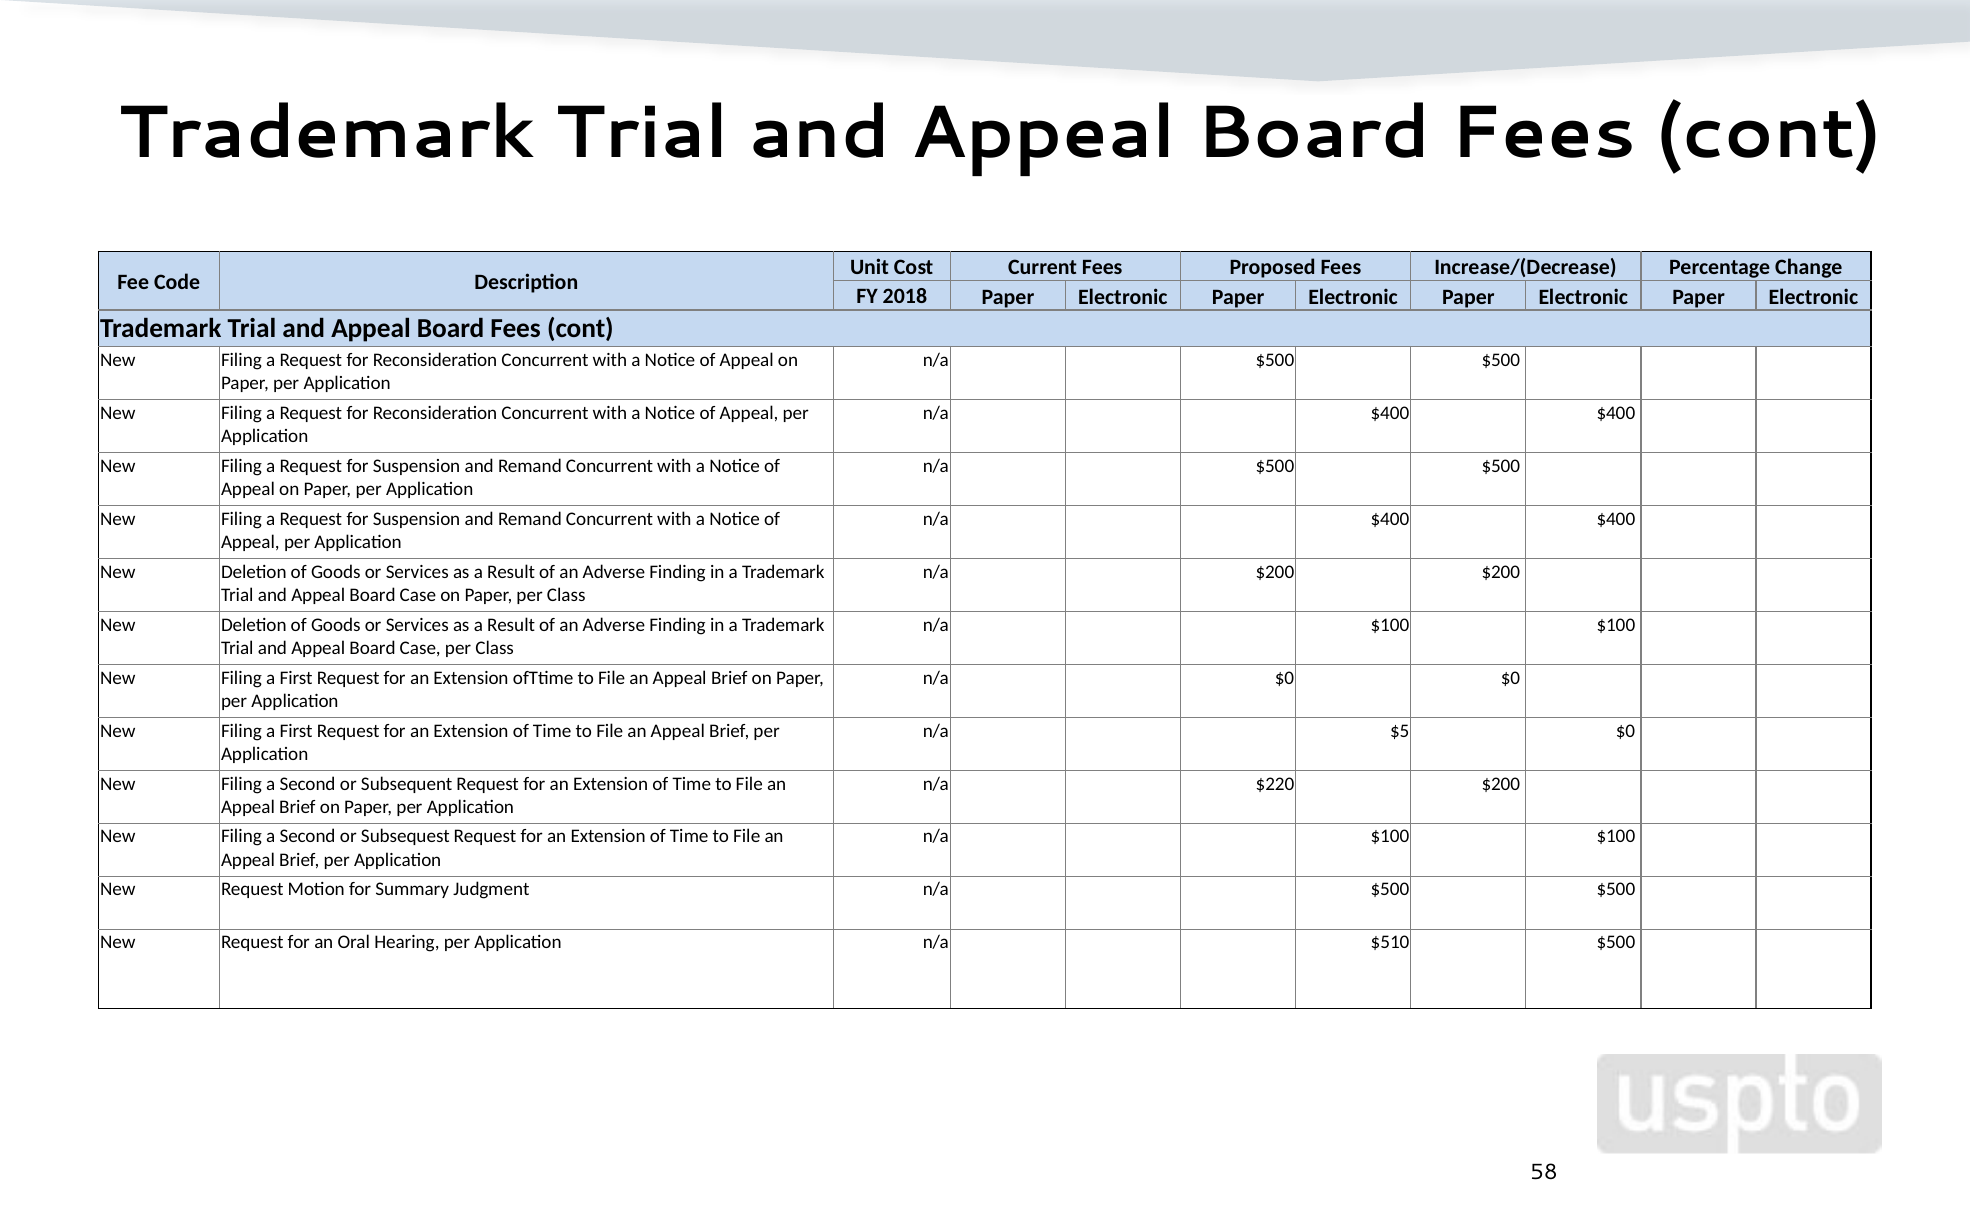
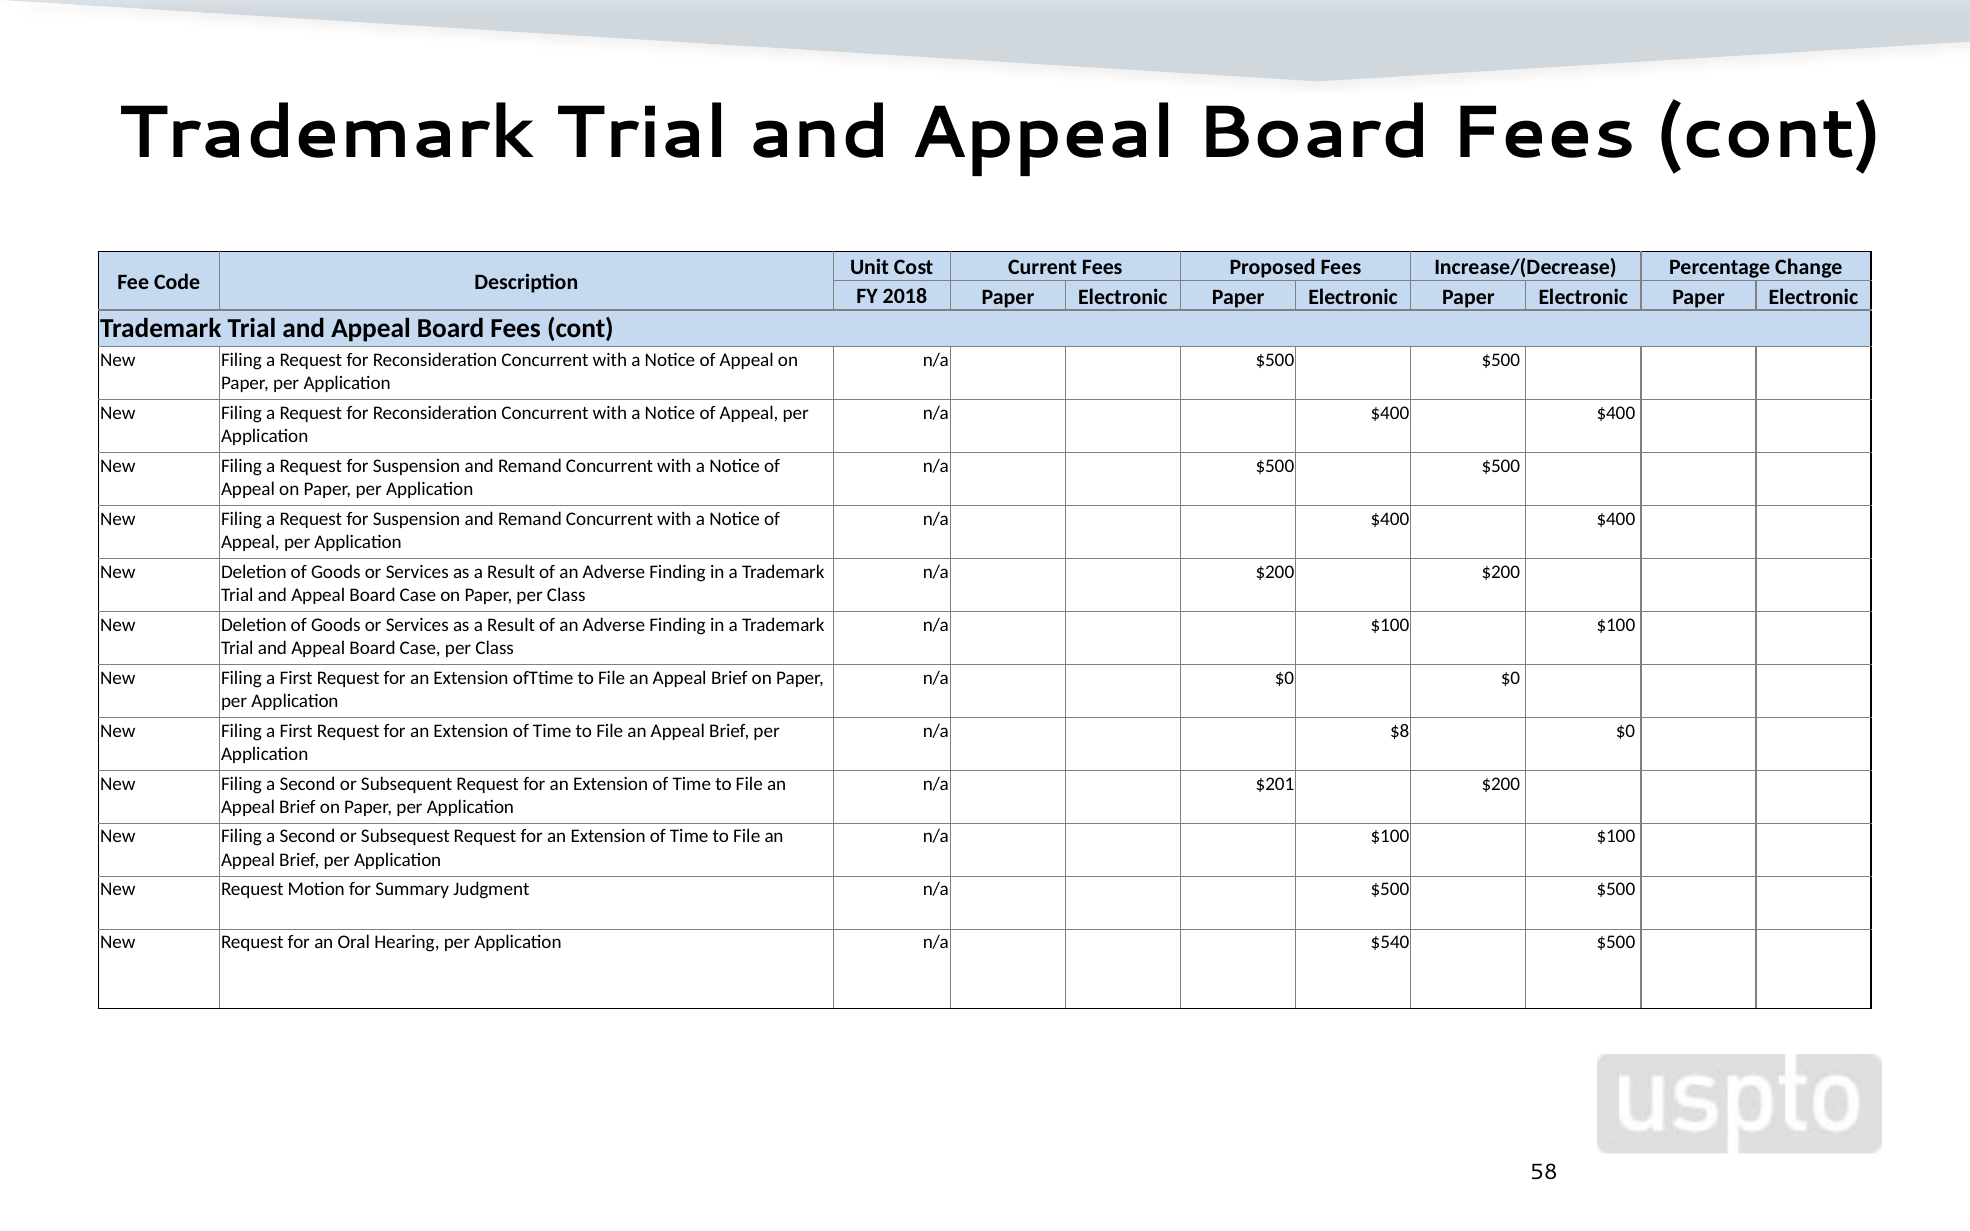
$5: $5 -> $8
$220: $220 -> $201
$510: $510 -> $540
